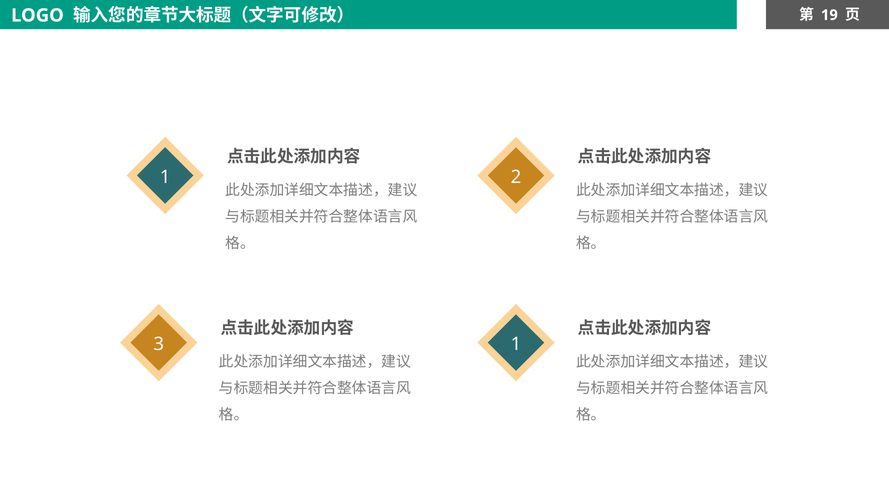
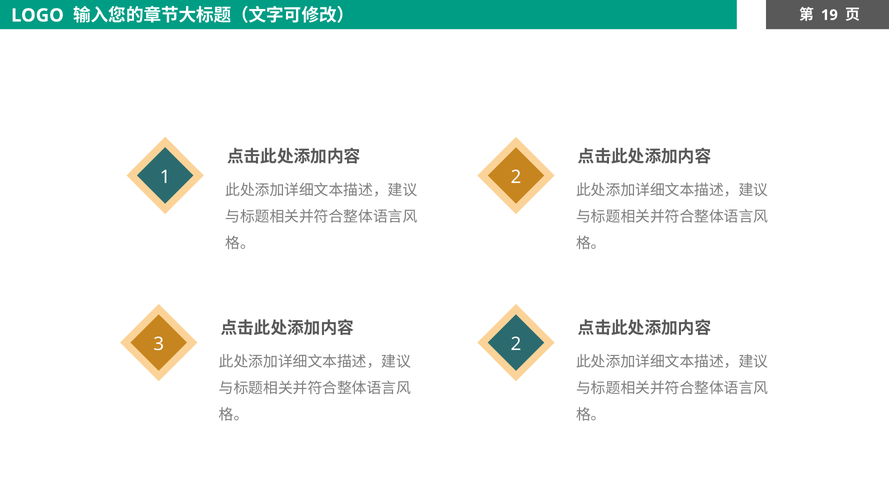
3 1: 1 -> 2
